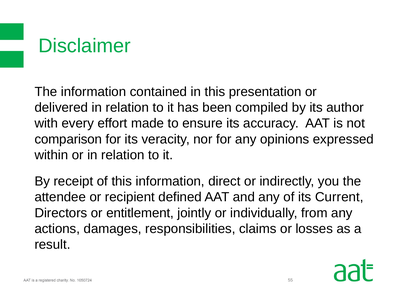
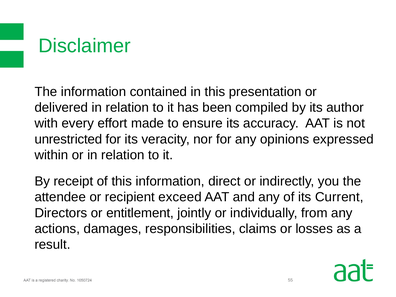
comparison: comparison -> unrestricted
defined: defined -> exceed
